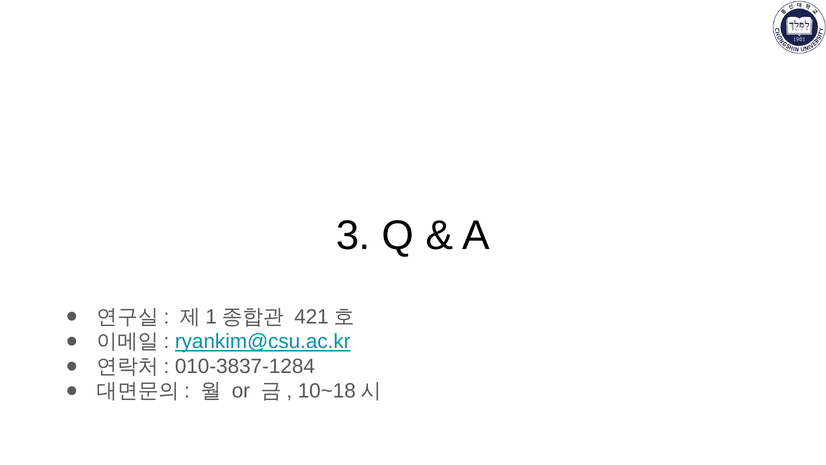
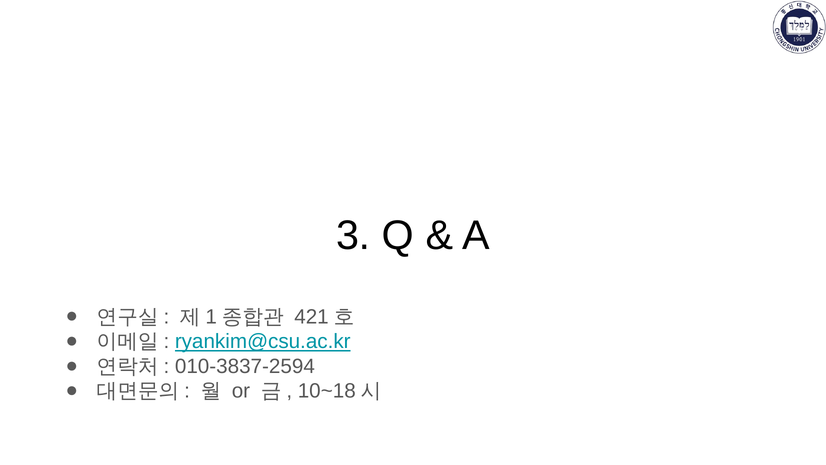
010-3837-1284: 010-3837-1284 -> 010-3837-2594
